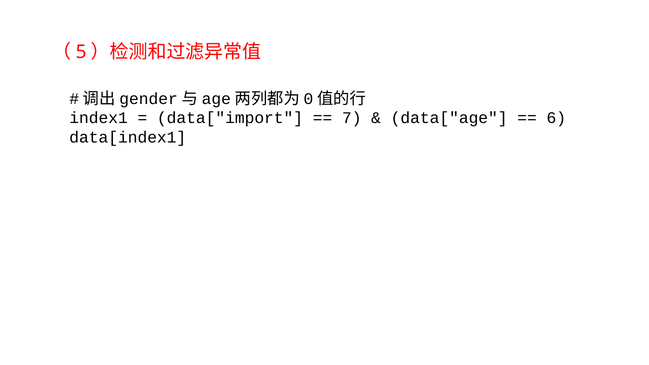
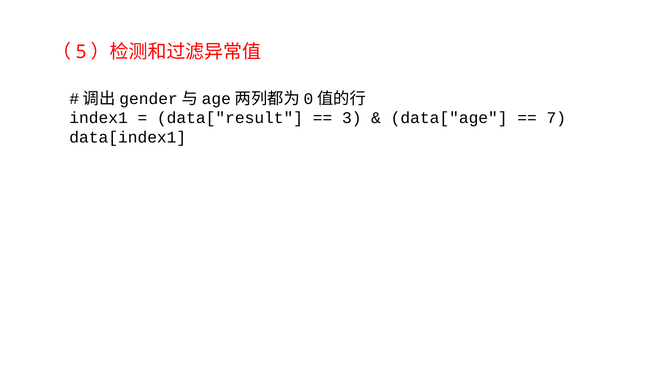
data["import: data["import -> data["result
7: 7 -> 3
6: 6 -> 7
